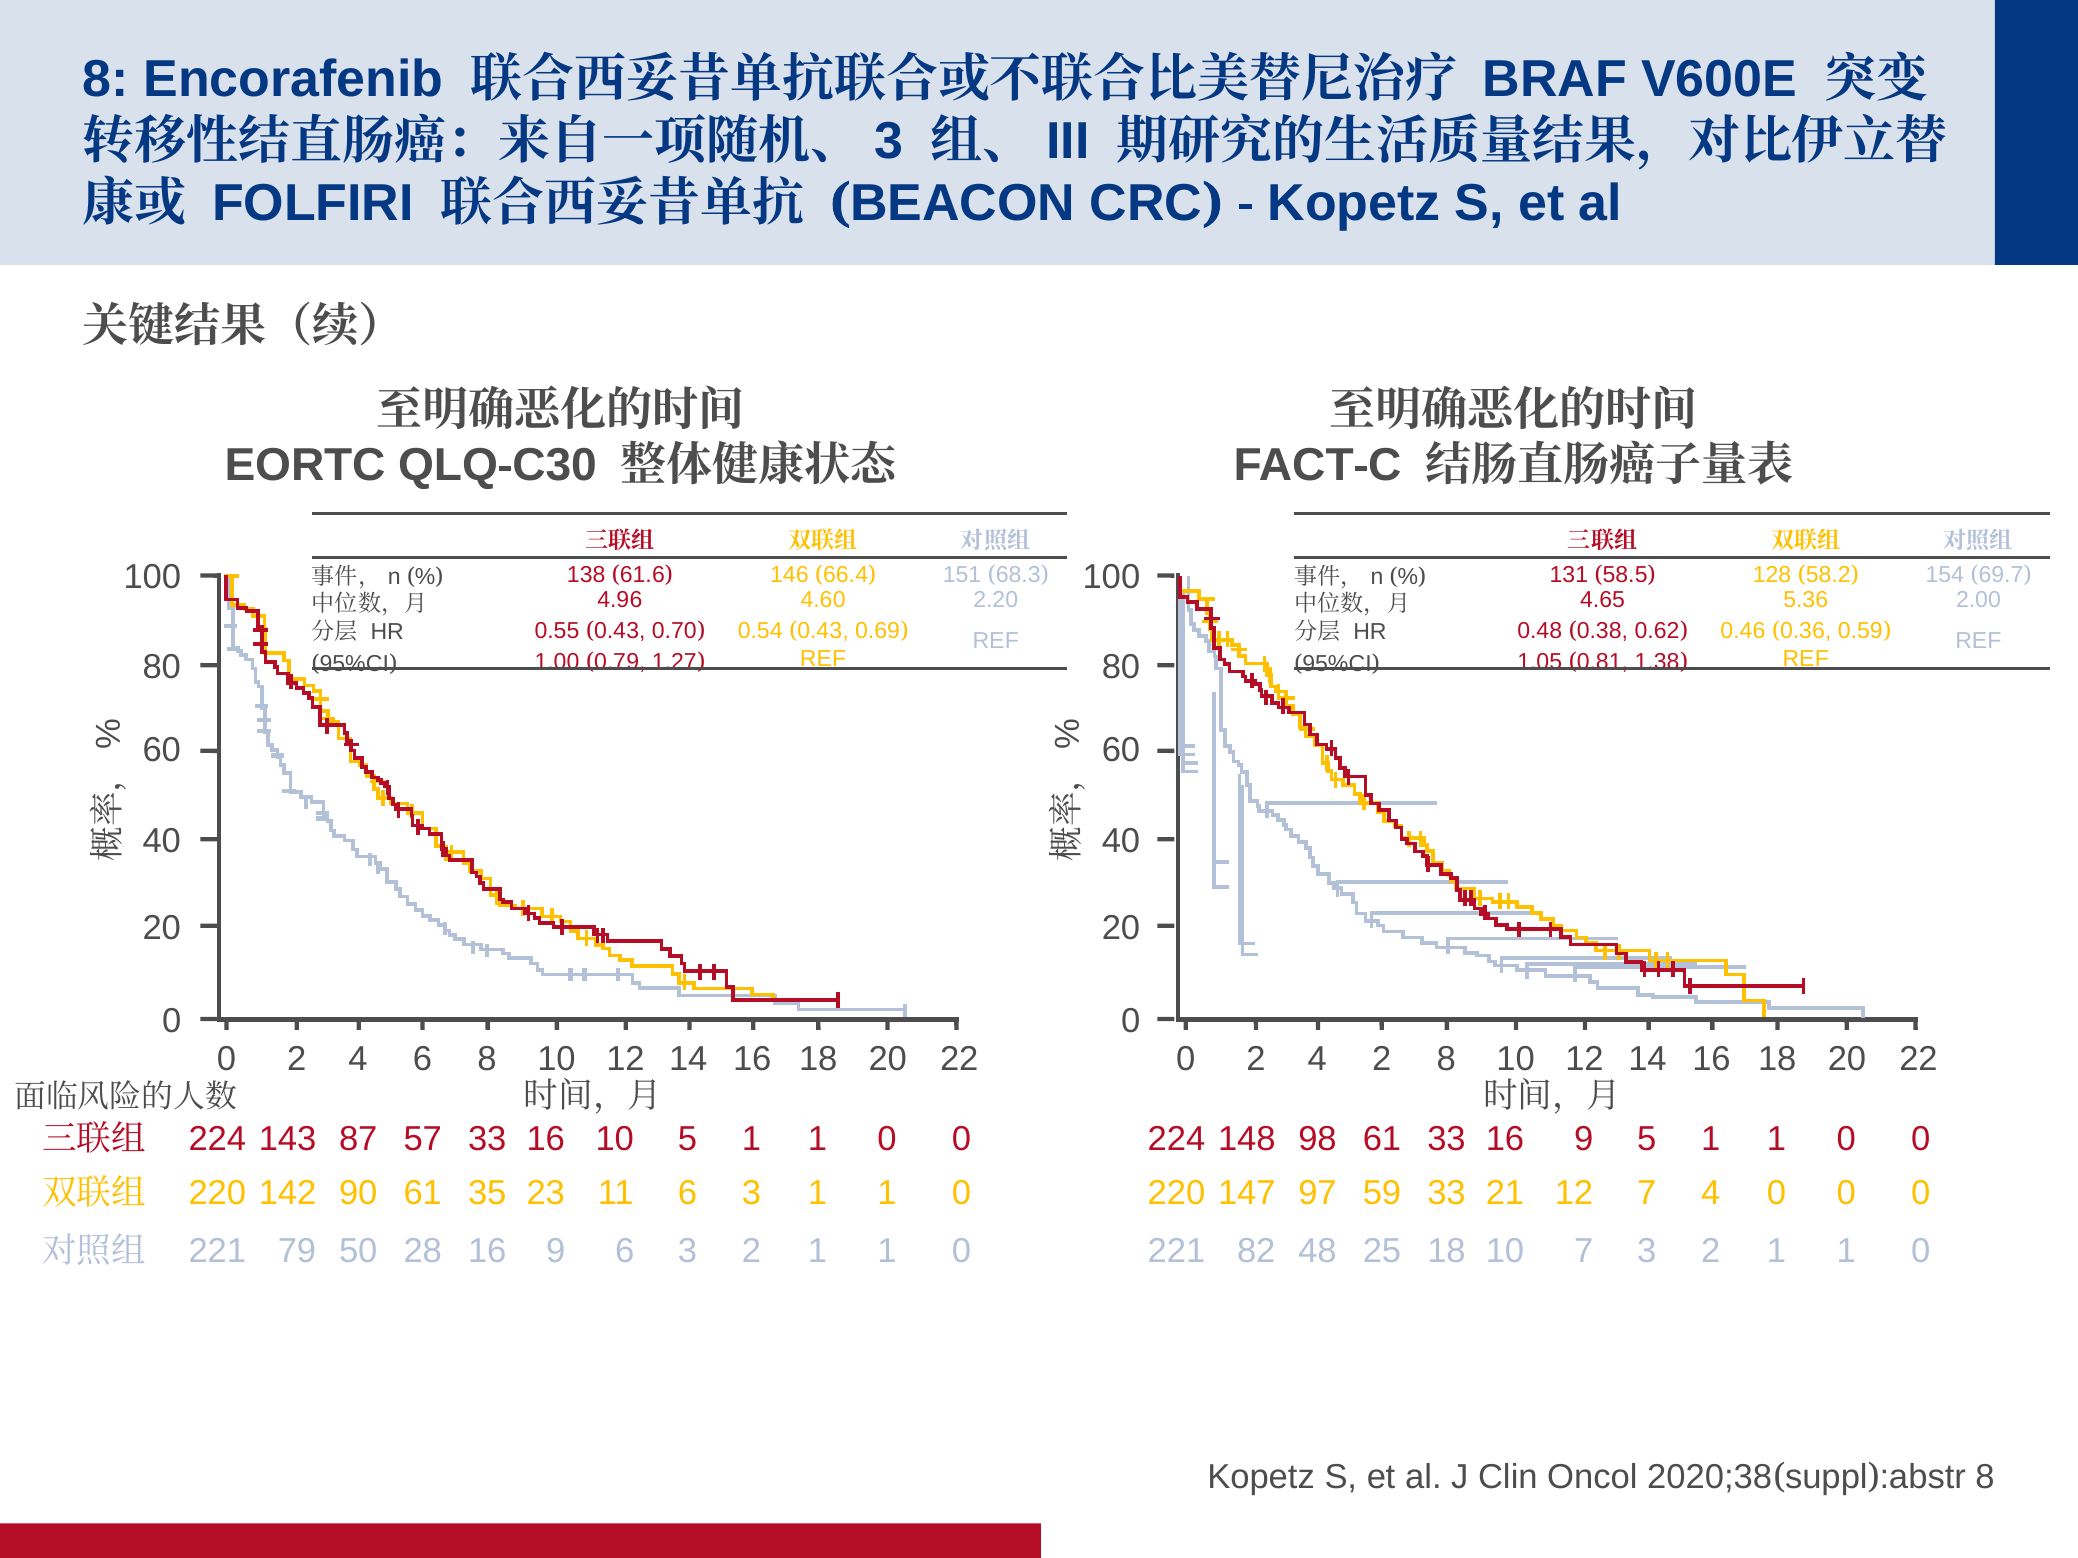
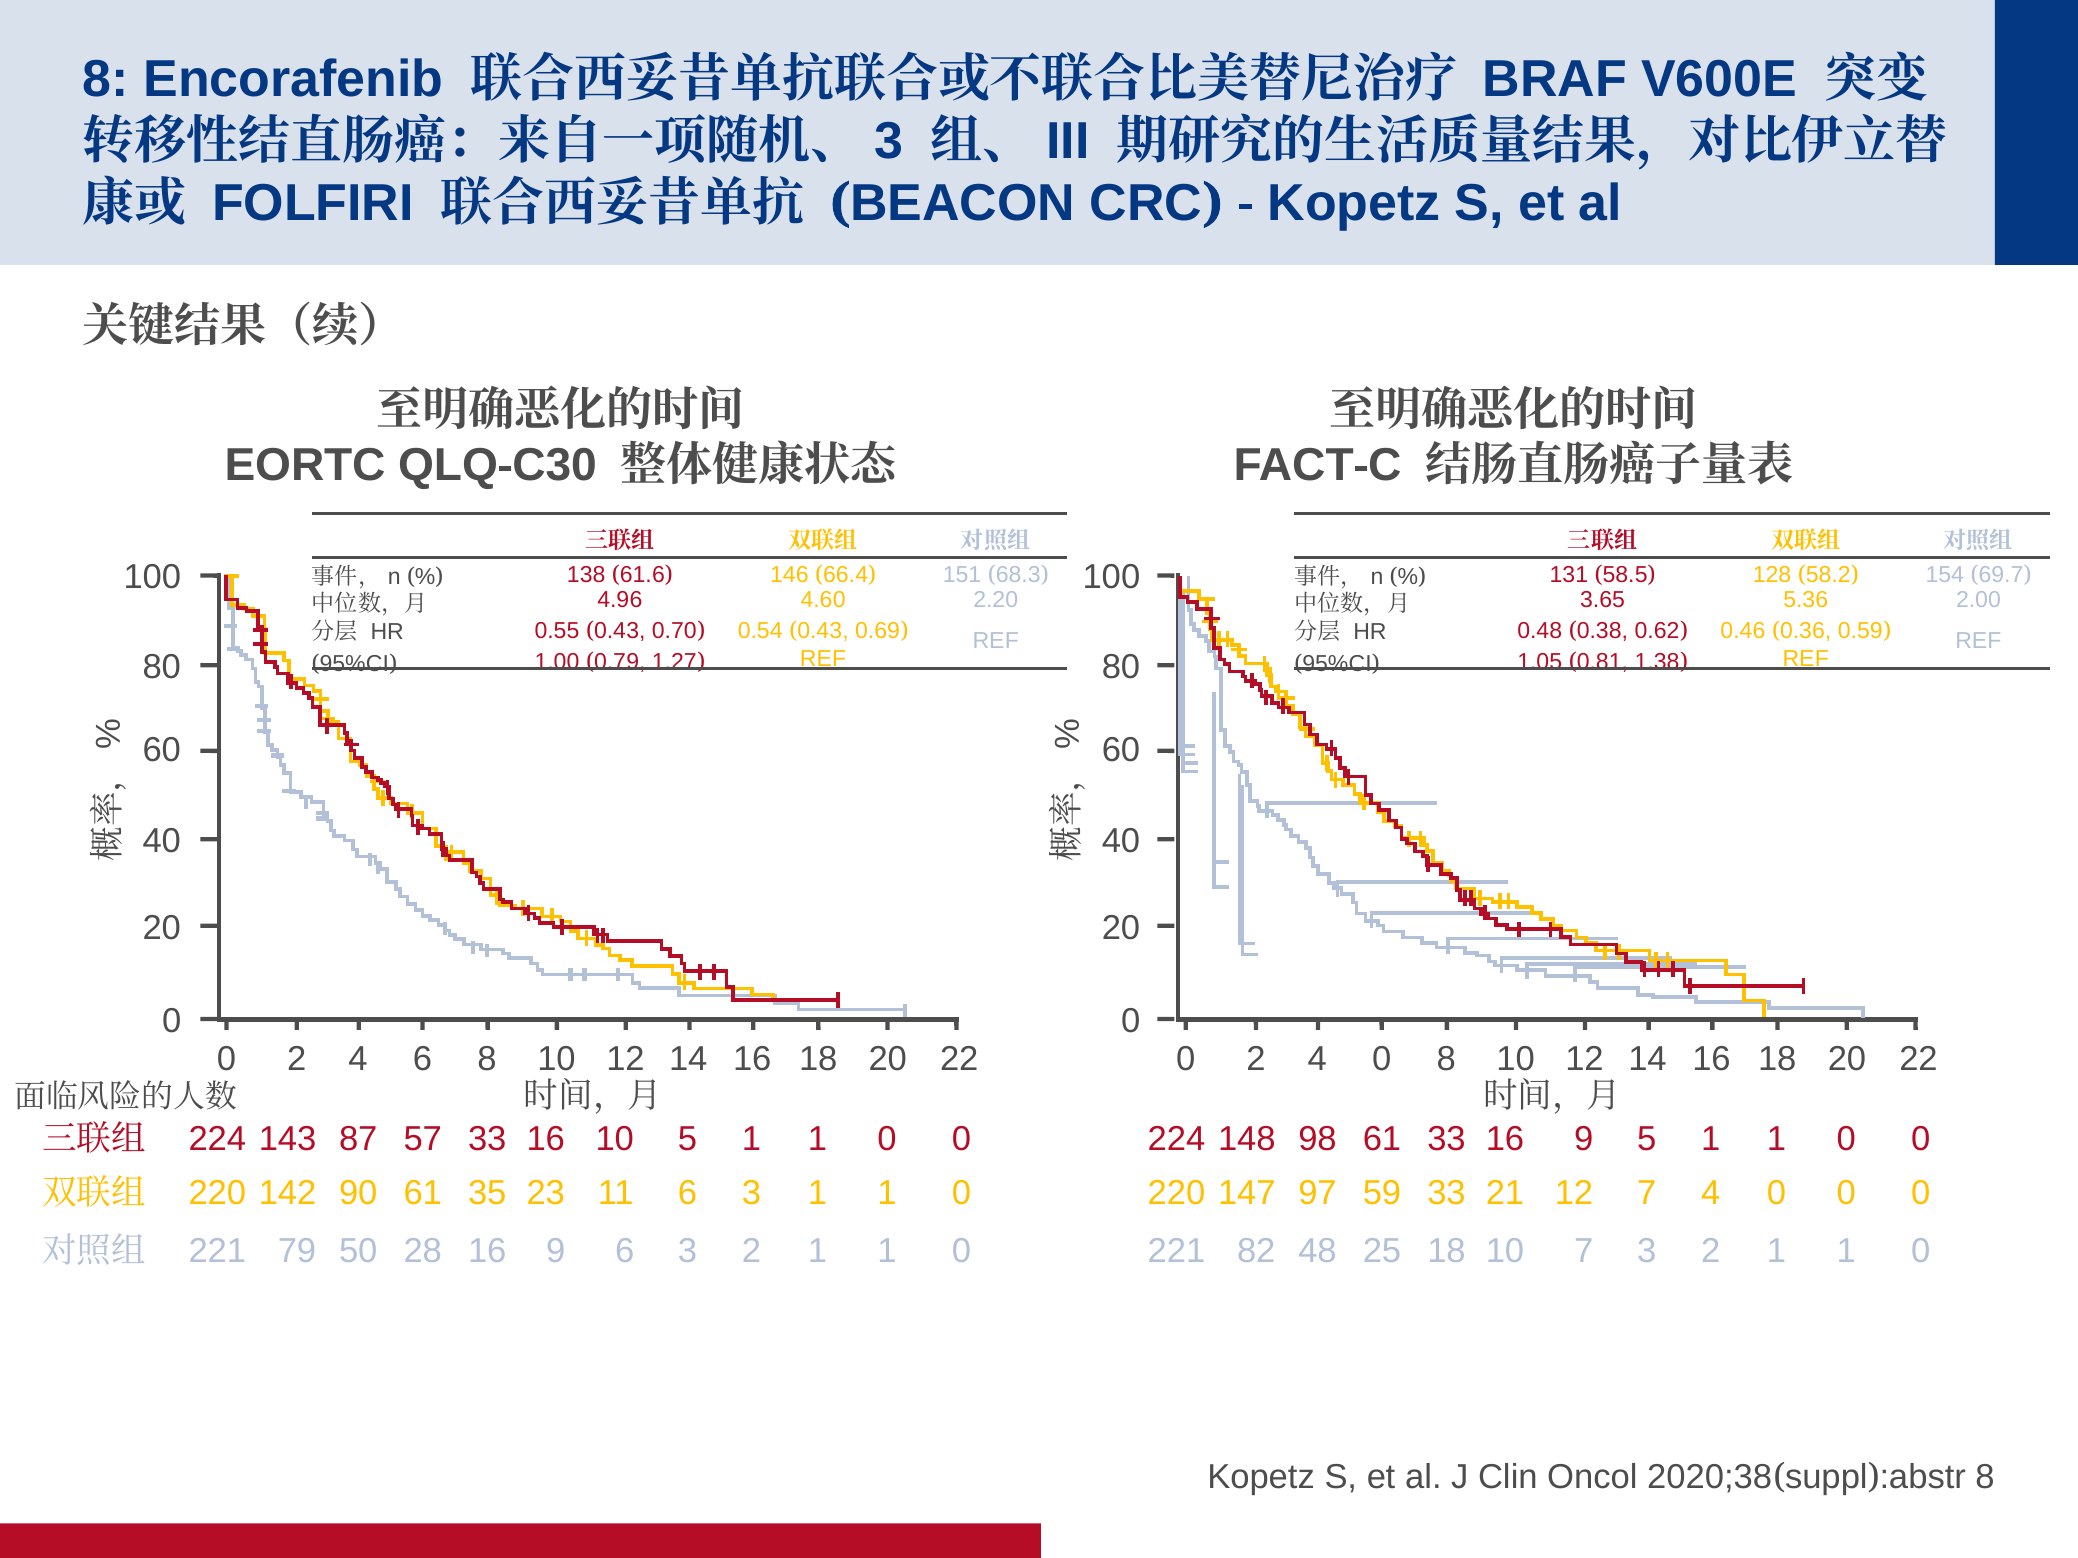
4.65: 4.65 -> 3.65
2 4 2: 2 -> 0
